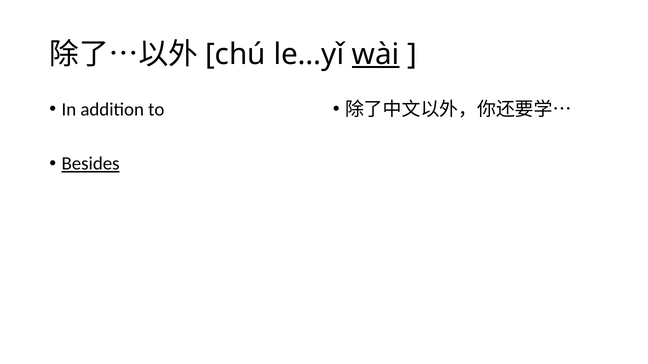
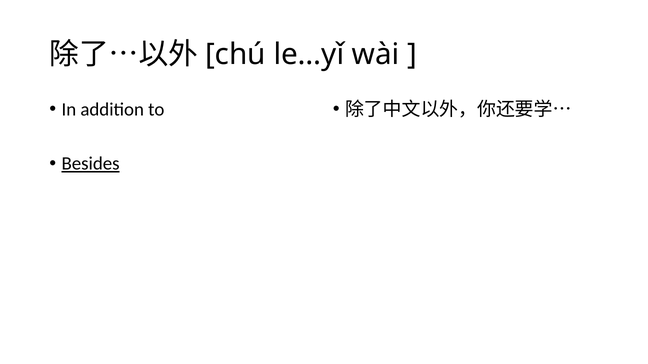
wài underline: present -> none
